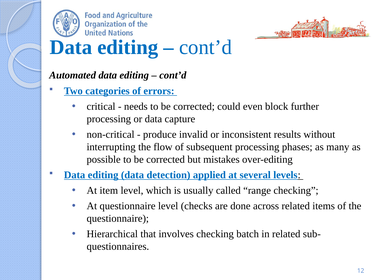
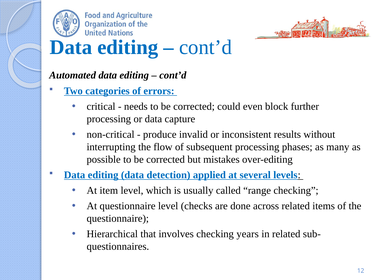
batch: batch -> years
